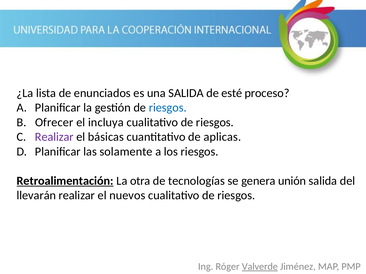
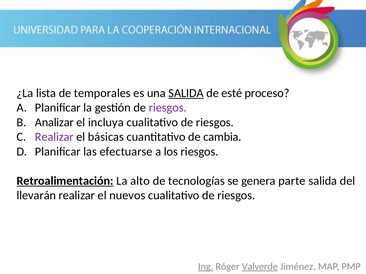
enunciados: enunciados -> temporales
SALIDA at (186, 93) underline: none -> present
riesgos at (168, 108) colour: blue -> purple
Ofrecer: Ofrecer -> Analizar
aplicas: aplicas -> cambia
solamente: solamente -> efectuarse
otra: otra -> alto
unión: unión -> parte
Ing underline: none -> present
